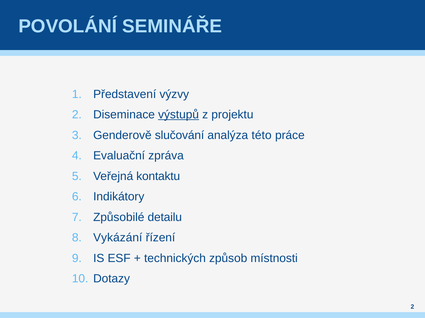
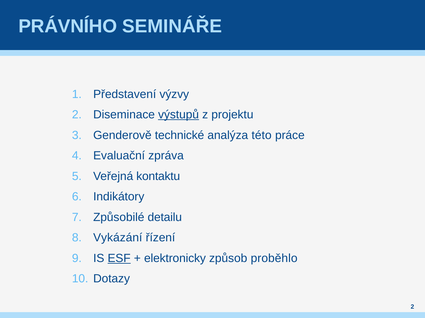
POVOLÁNÍ: POVOLÁNÍ -> PRÁVNÍHO
slučování: slučování -> technické
ESF underline: none -> present
technických: technických -> elektronicky
místnosti: místnosti -> proběhlo
